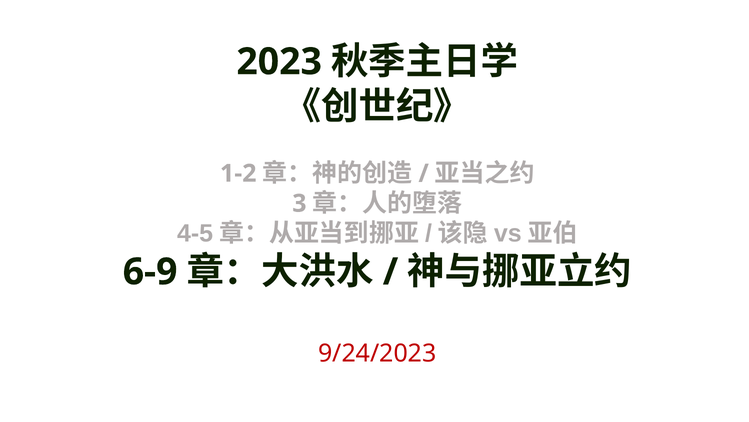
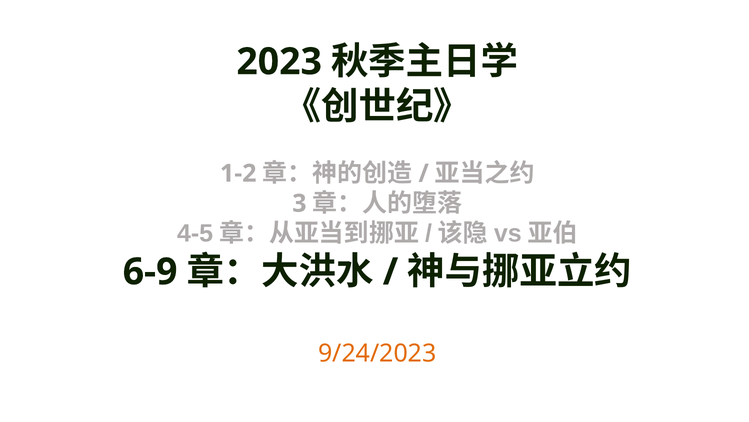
9/24/2023 colour: red -> orange
